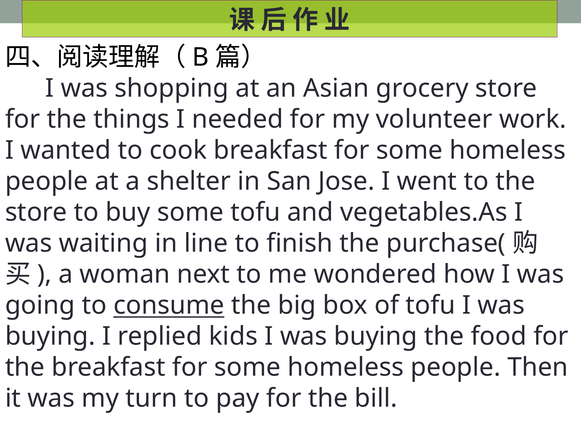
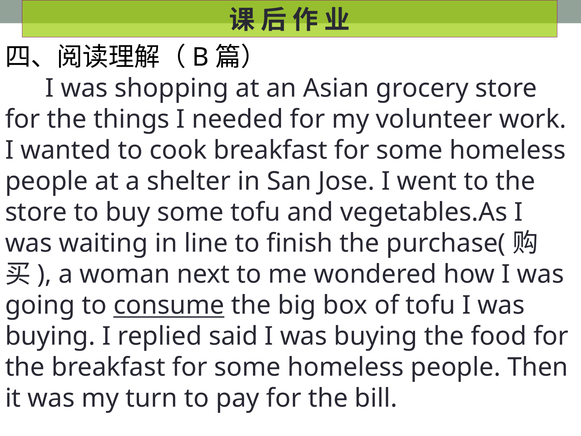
kids: kids -> said
